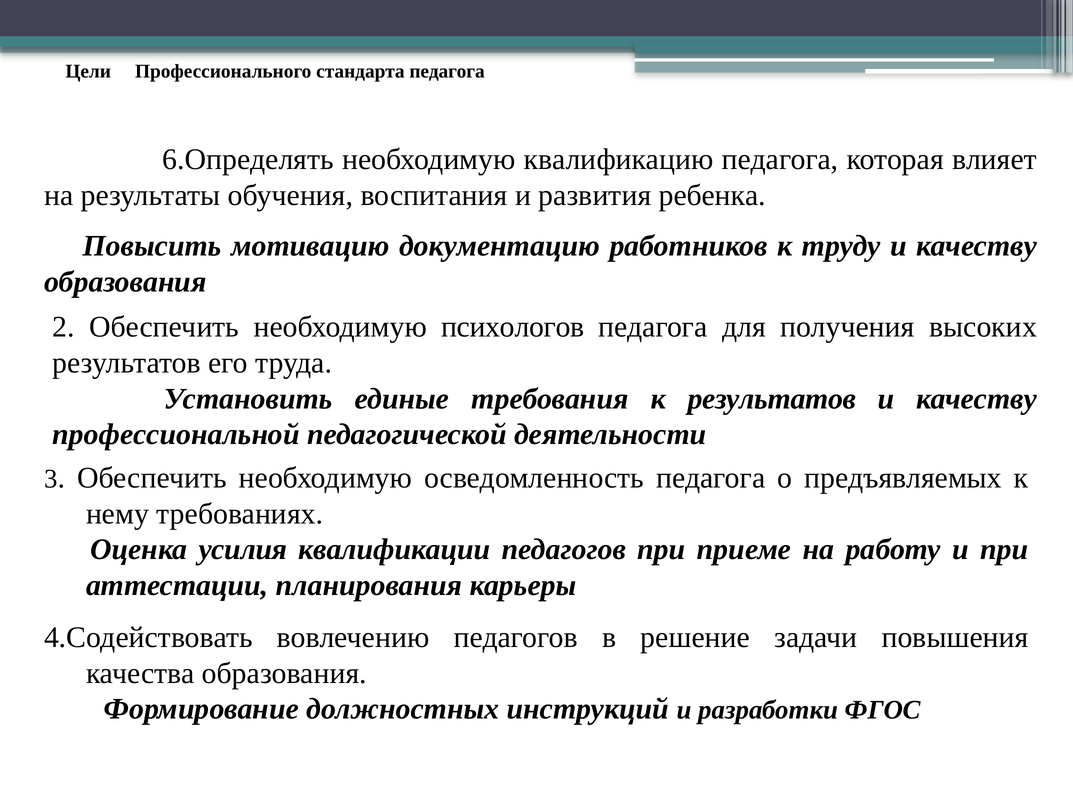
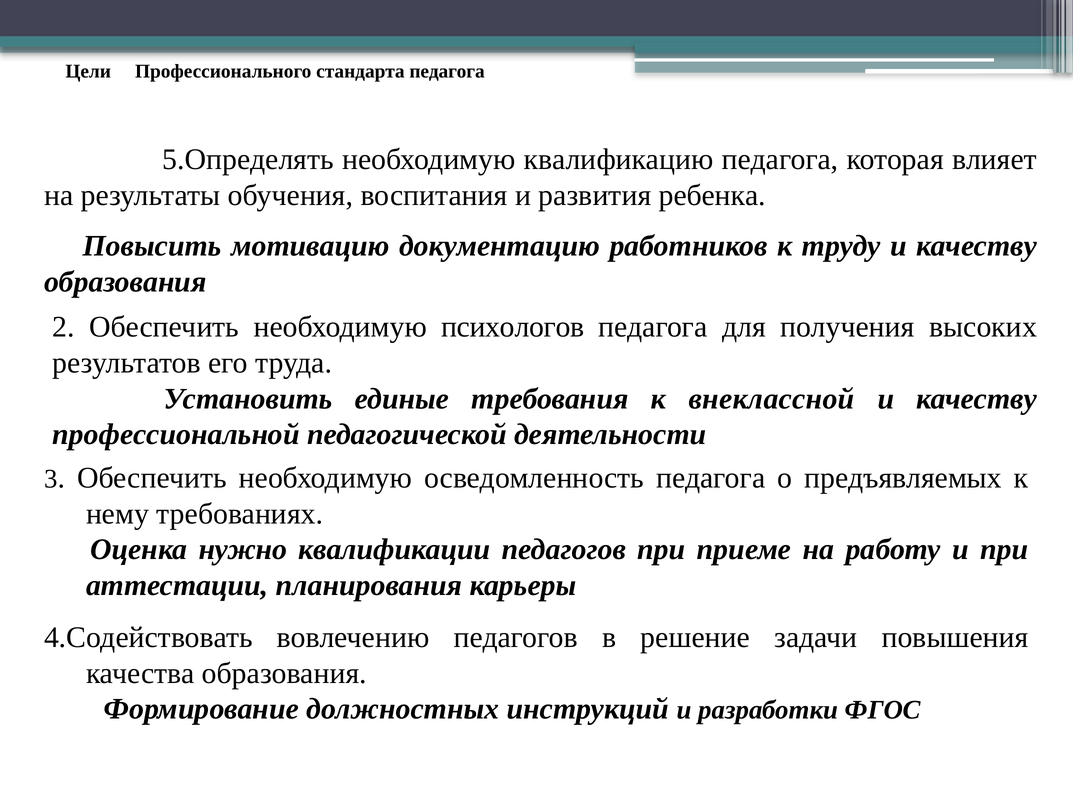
6.Определять: 6.Определять -> 5.Определять
к результатов: результатов -> внеклассной
усилия: усилия -> нужно
